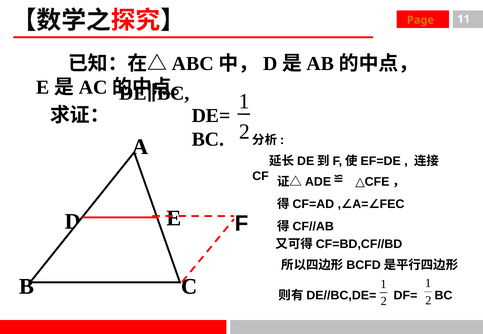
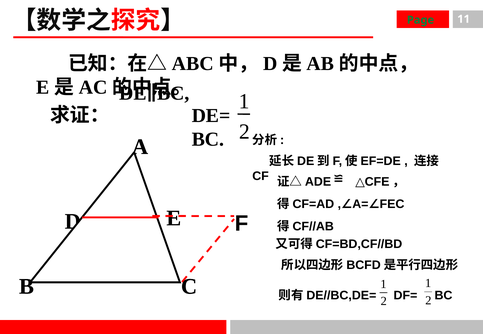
Page colour: orange -> green
